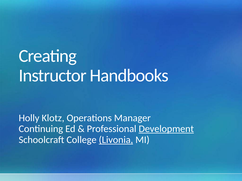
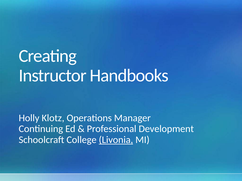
Development underline: present -> none
